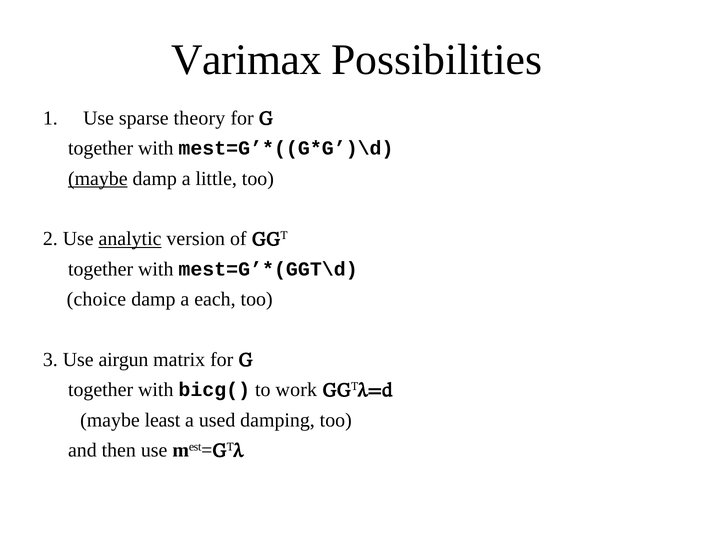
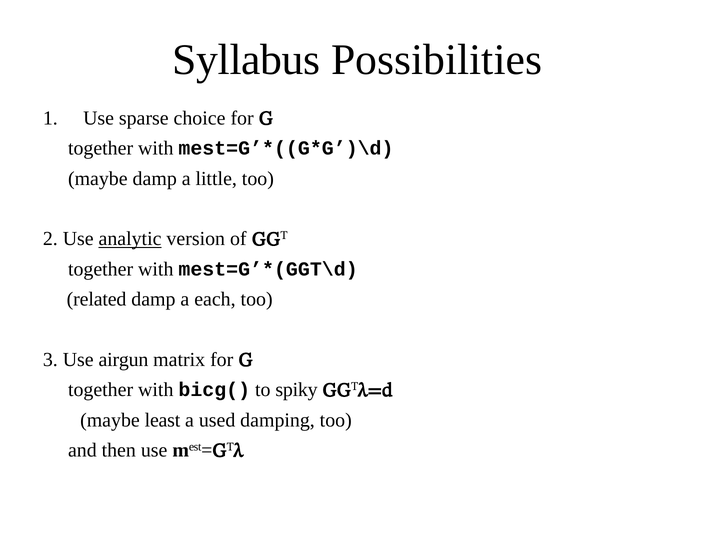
Varimax: Varimax -> Syllabus
theory: theory -> choice
maybe at (98, 179) underline: present -> none
choice: choice -> related
work: work -> spiky
